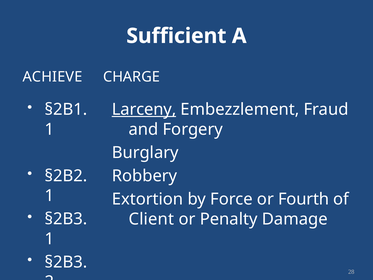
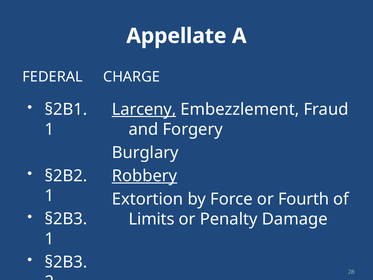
Sufficient: Sufficient -> Appellate
ACHIEVE: ACHIEVE -> FEDERAL
Robbery underline: none -> present
Client: Client -> Limits
